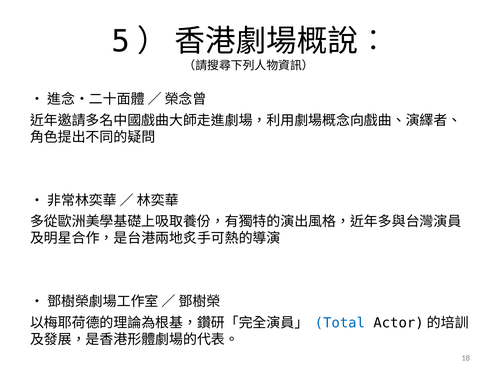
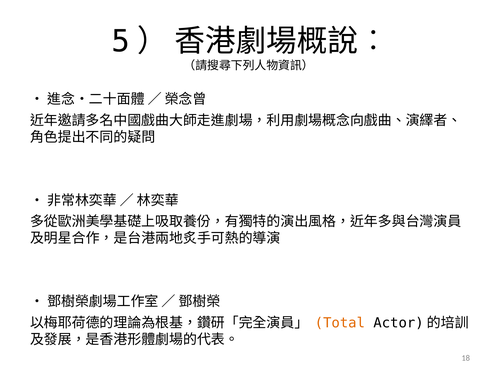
Total colour: blue -> orange
